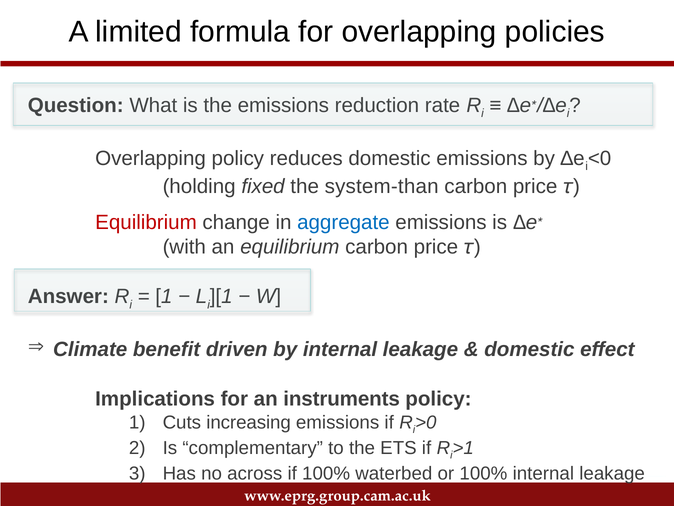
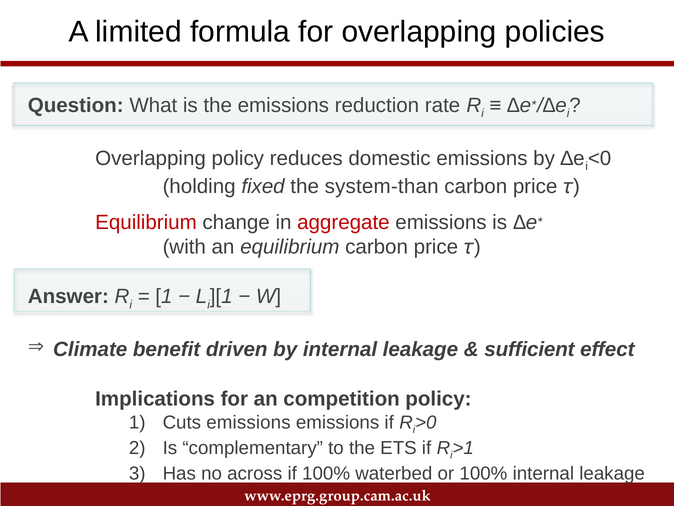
aggregate colour: blue -> red
domestic at (529, 349): domestic -> sufficient
instruments: instruments -> competition
Cuts increasing: increasing -> emissions
